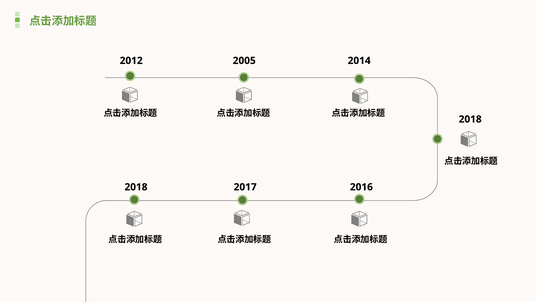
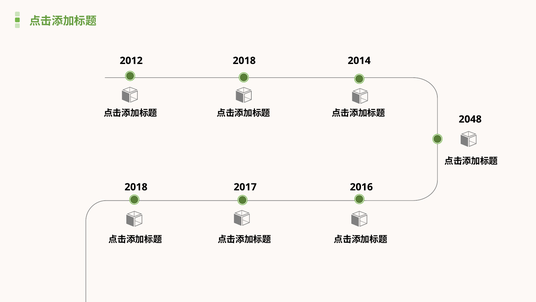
2005 at (244, 61): 2005 -> 2018
2018 at (470, 119): 2018 -> 2048
